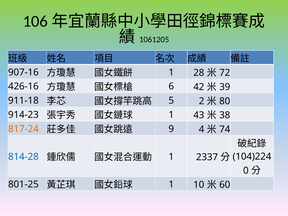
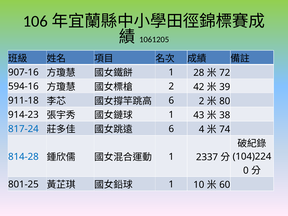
426-16: 426-16 -> 594-16
6 at (171, 86): 6 -> 2
5 at (171, 101): 5 -> 6
817-24 colour: orange -> blue
9 at (171, 129): 9 -> 6
